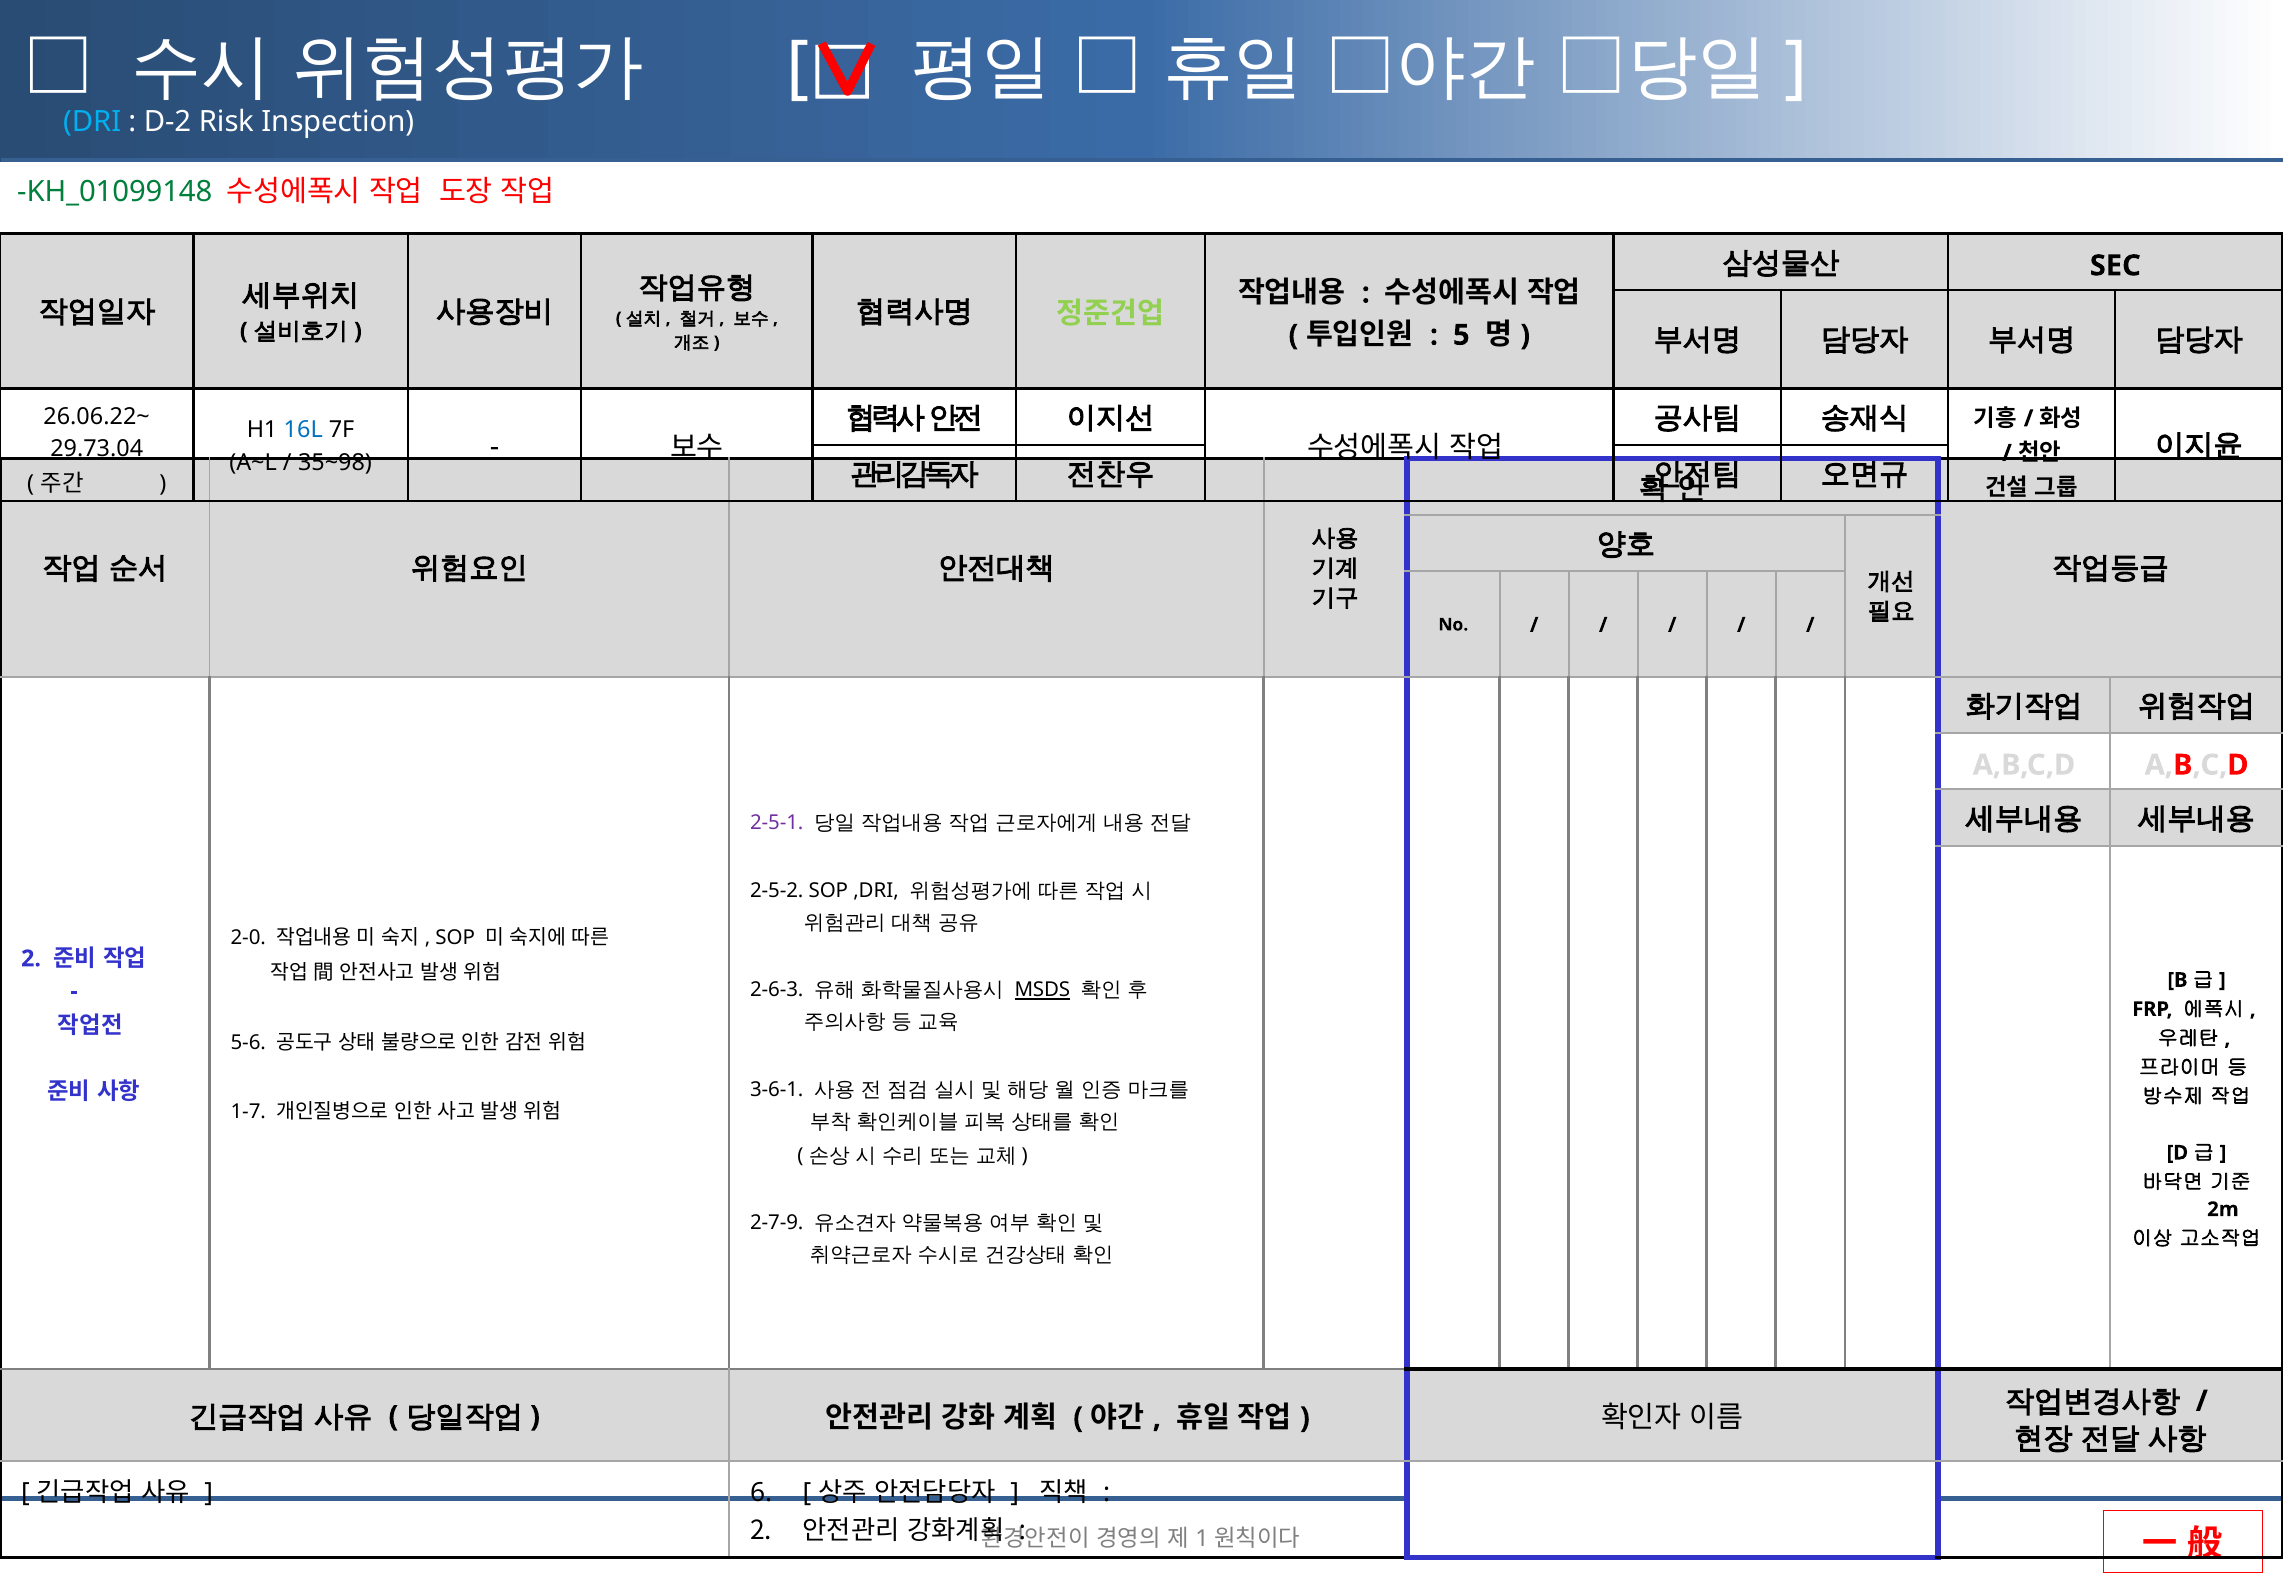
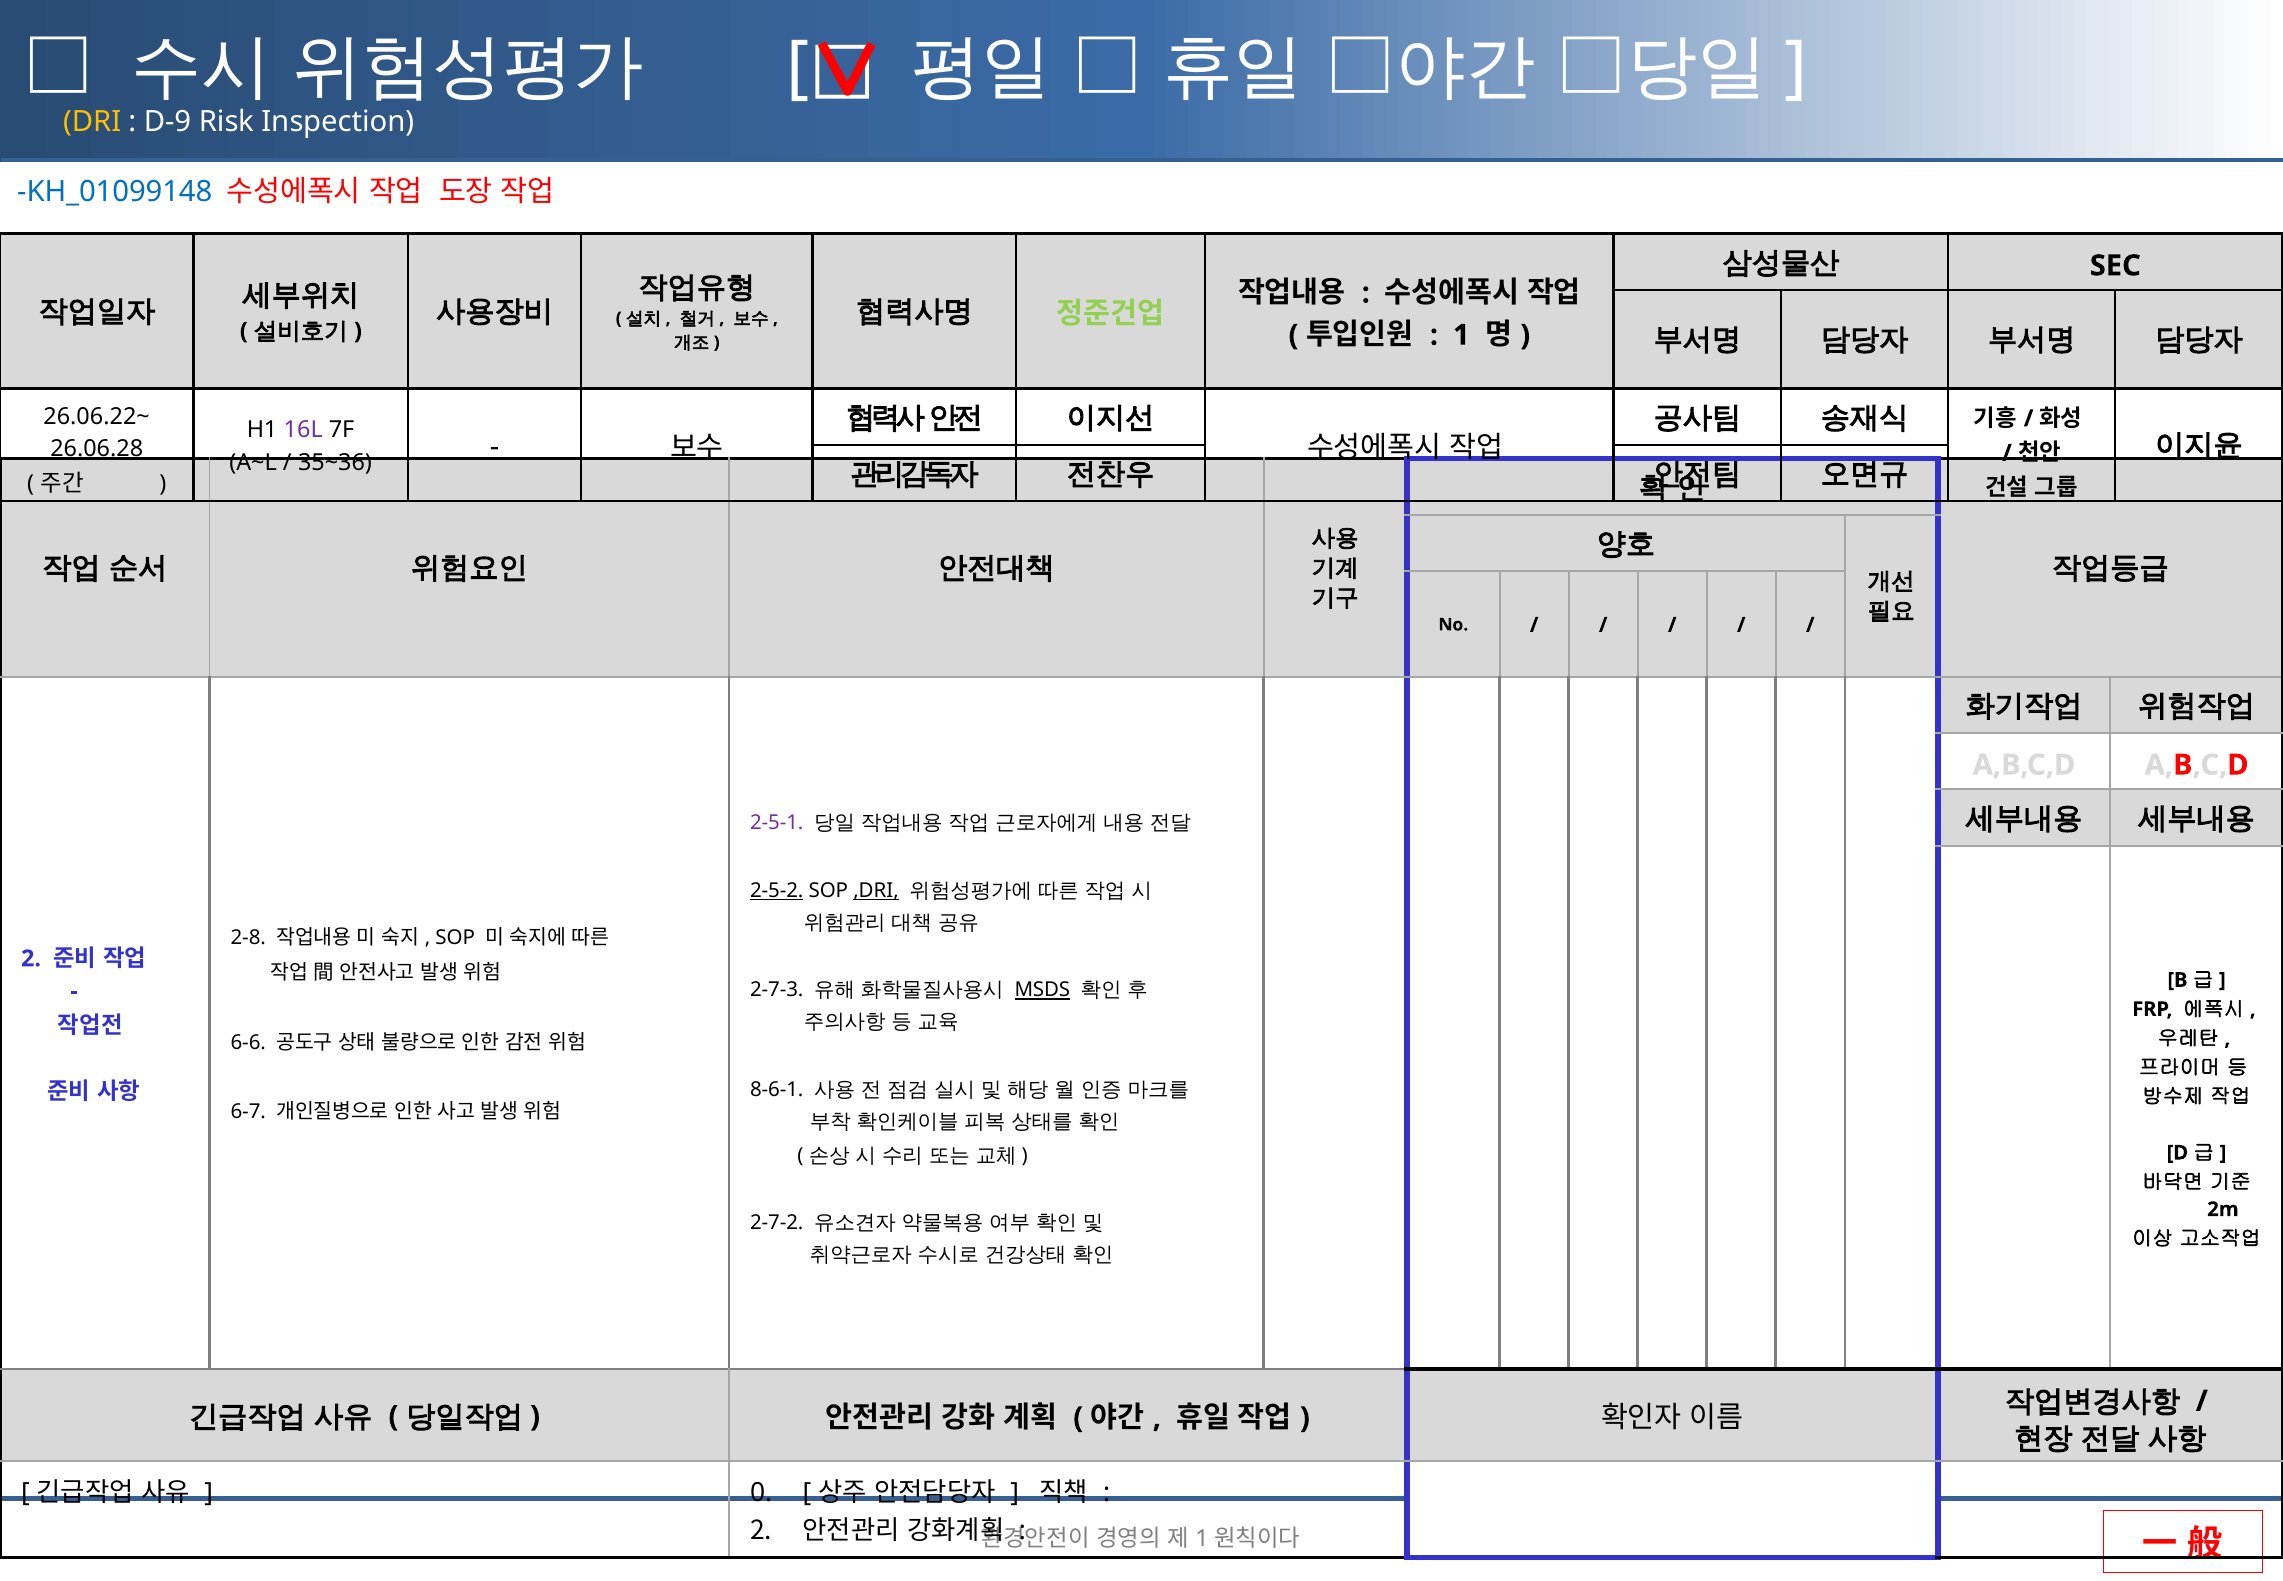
DRI colour: light blue -> yellow
D-2: D-2 -> D-9
KH_01099148 colour: green -> blue
5: 5 -> 1
16L colour: blue -> purple
29.73.04: 29.73.04 -> 26.06.28
35~98: 35~98 -> 35~36
2-5-2 underline: none -> present
,DRI underline: none -> present
2-0: 2-0 -> 2-8
2-6-3: 2-6-3 -> 2-7-3
5-6: 5-6 -> 6-6
3-6-1: 3-6-1 -> 8-6-1
1-7: 1-7 -> 6-7
2-7-9: 2-7-9 -> 2-7-2
6: 6 -> 0
